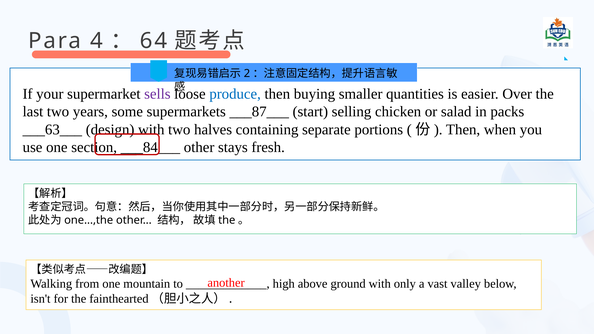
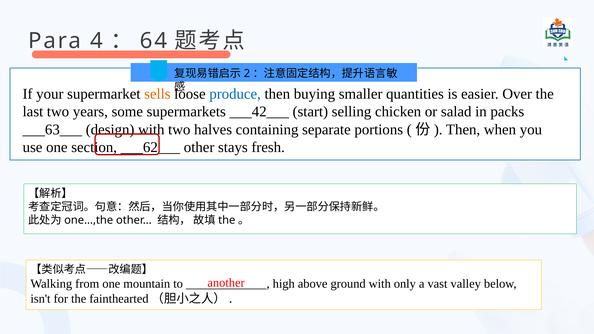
sells colour: purple -> orange
___87___: ___87___ -> ___42___
___84___: ___84___ -> ___62___
